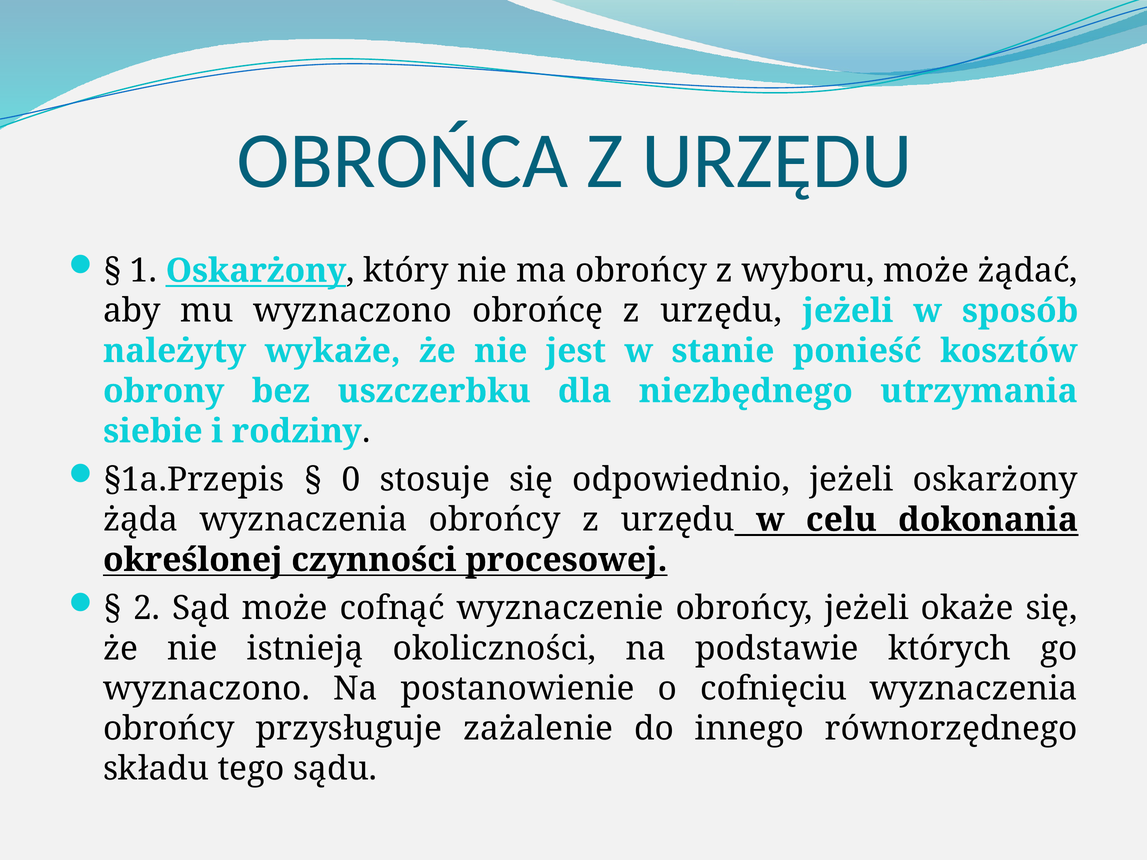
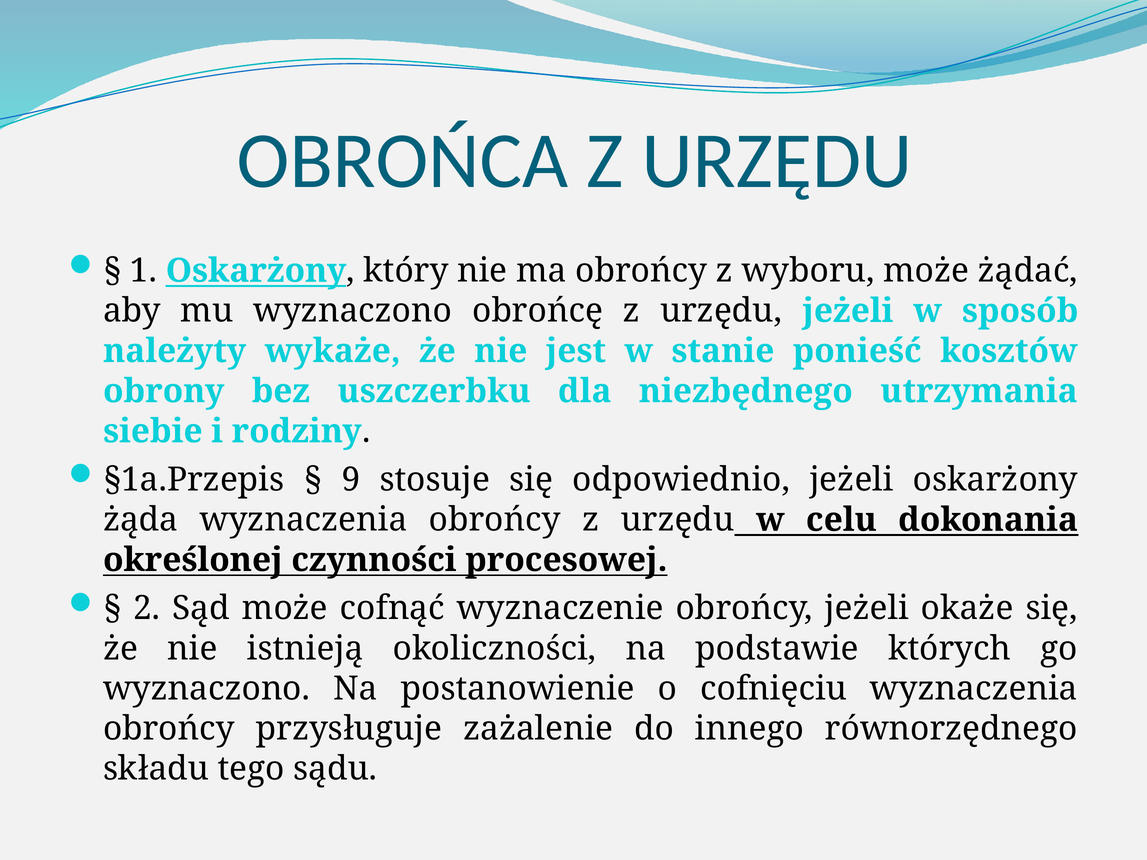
0: 0 -> 9
